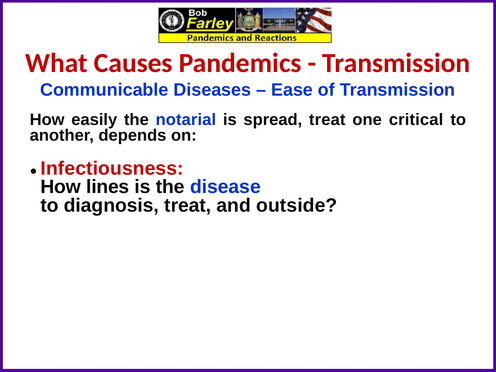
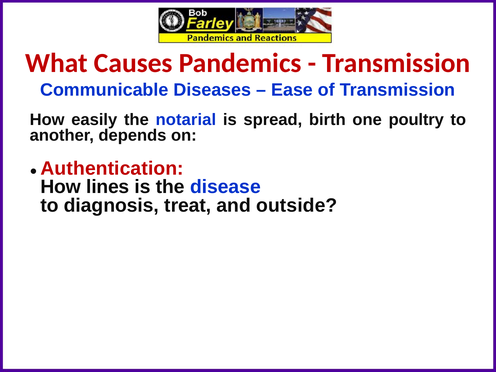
spread treat: treat -> birth
critical: critical -> poultry
Infectiousness: Infectiousness -> Authentication
